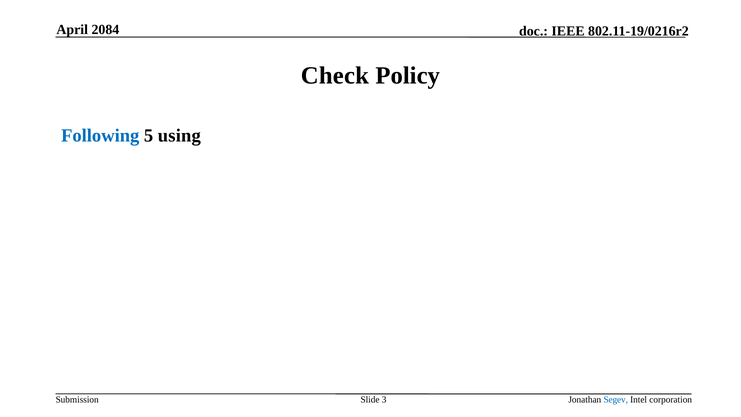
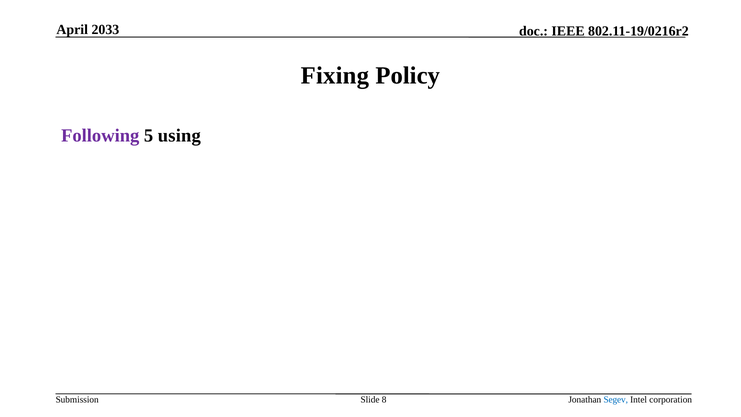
2084: 2084 -> 2033
Check: Check -> Fixing
Following colour: blue -> purple
3: 3 -> 8
